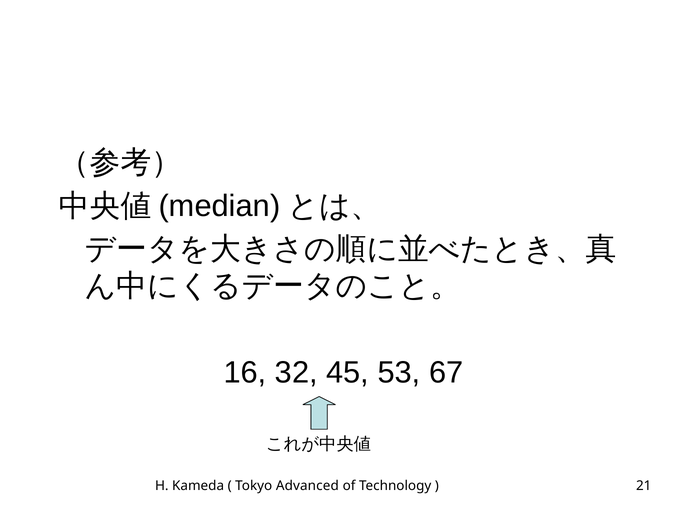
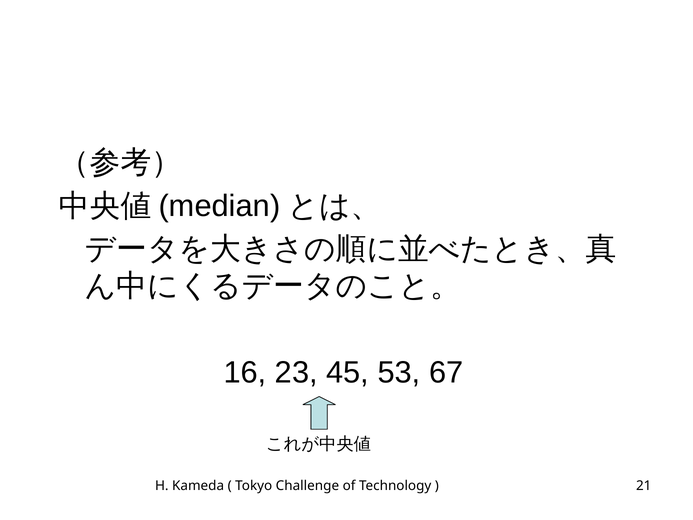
32: 32 -> 23
Advanced: Advanced -> Challenge
